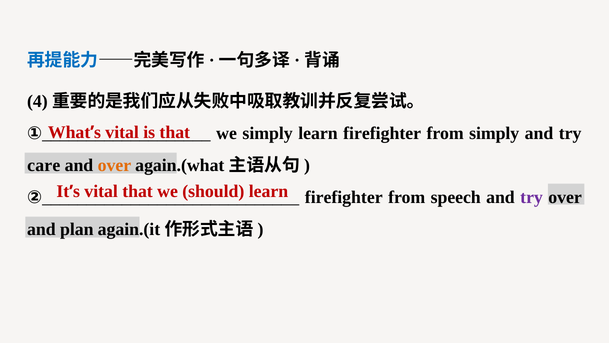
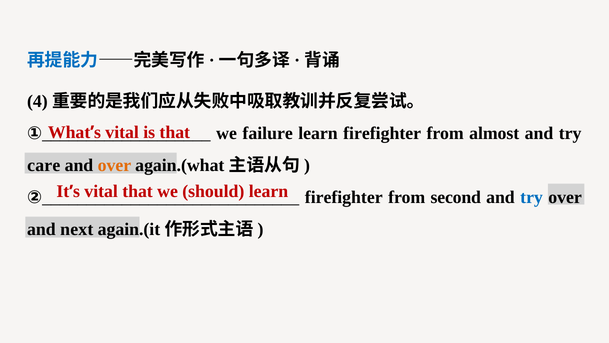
we simply: simply -> failure
from simply: simply -> almost
speech: speech -> second
try at (532, 197) colour: purple -> blue
plan: plan -> next
